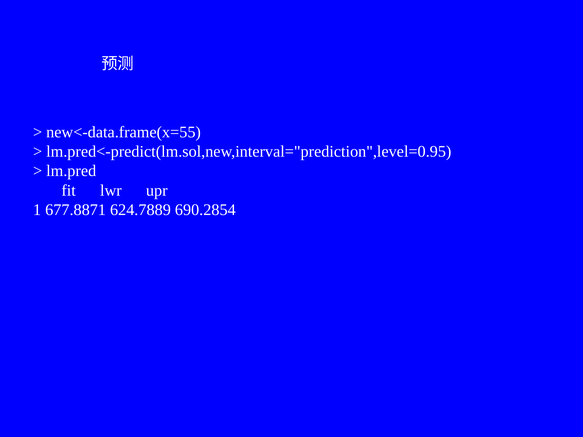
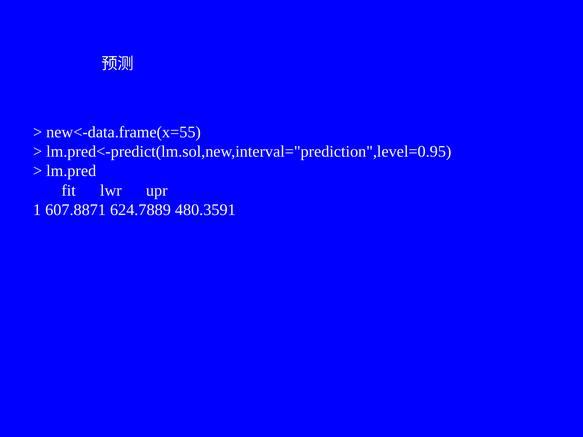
677.8871: 677.8871 -> 607.8871
690.2854: 690.2854 -> 480.3591
